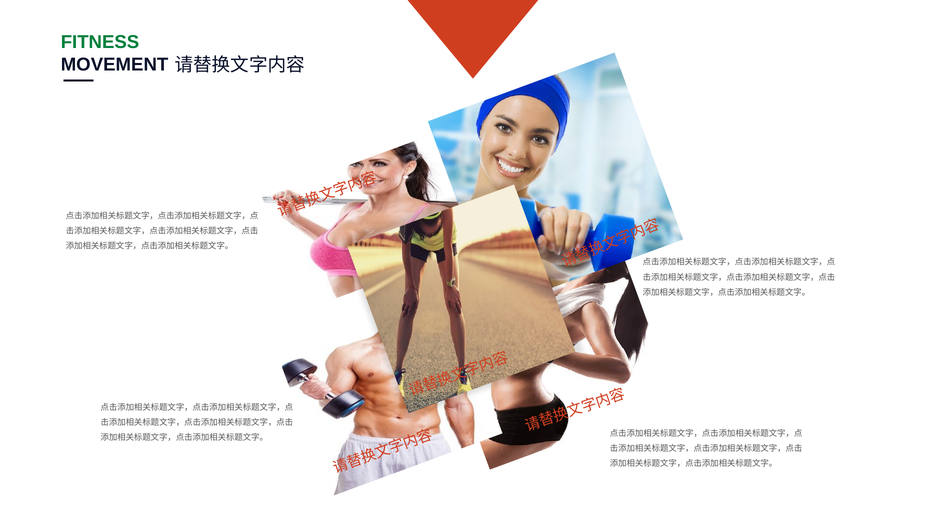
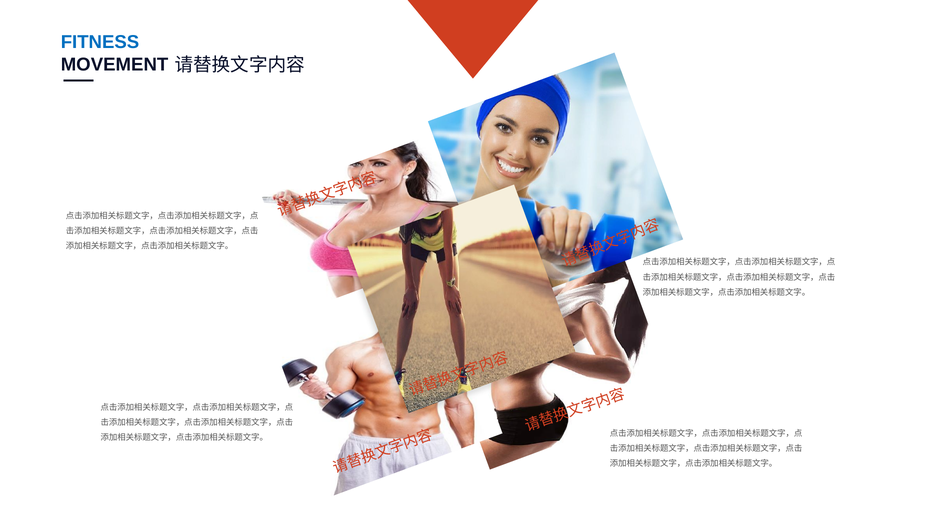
FITNESS colour: green -> blue
